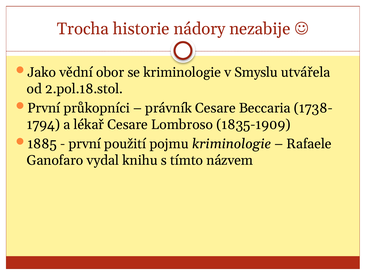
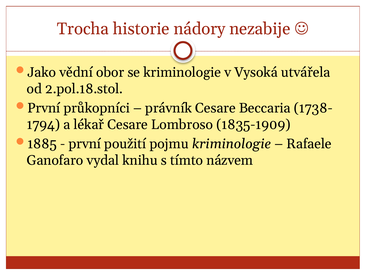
Smyslu: Smyslu -> Vysoká
